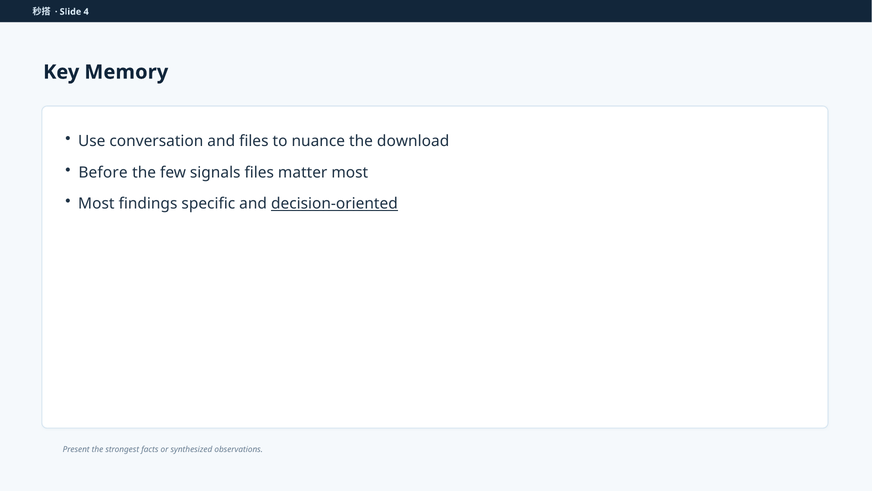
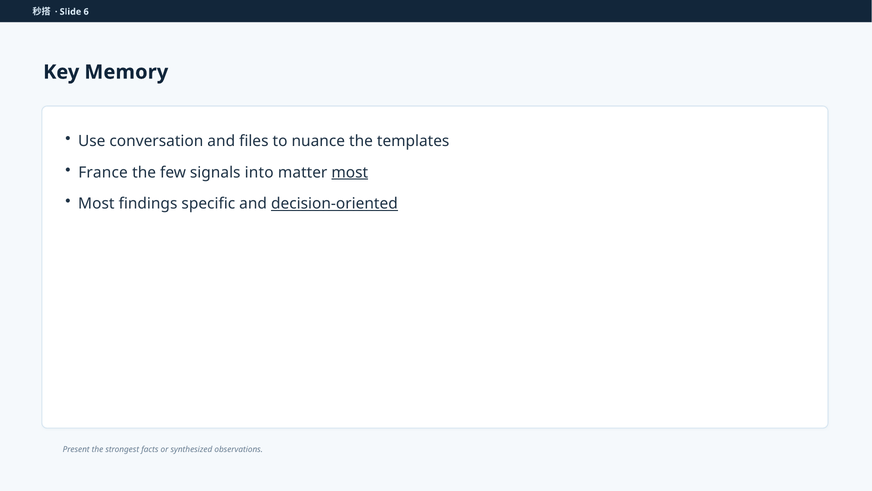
4: 4 -> 6
download: download -> templates
Before: Before -> France
signals files: files -> into
most at (350, 172) underline: none -> present
